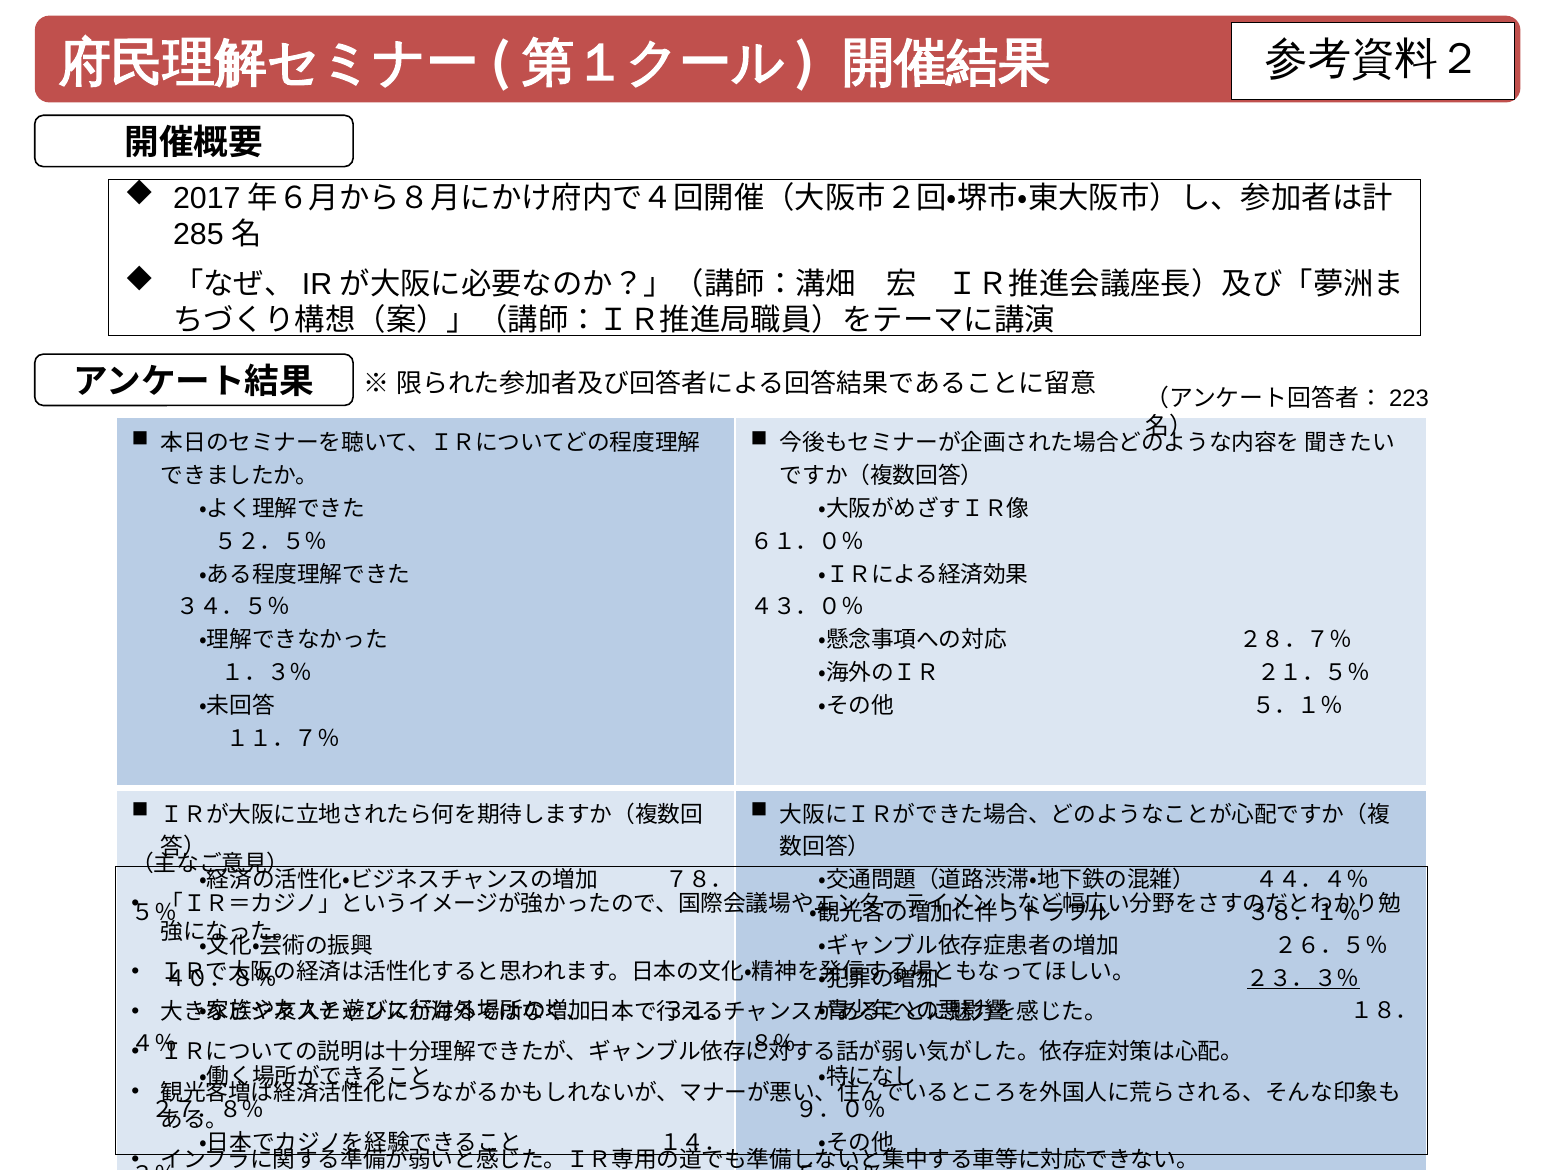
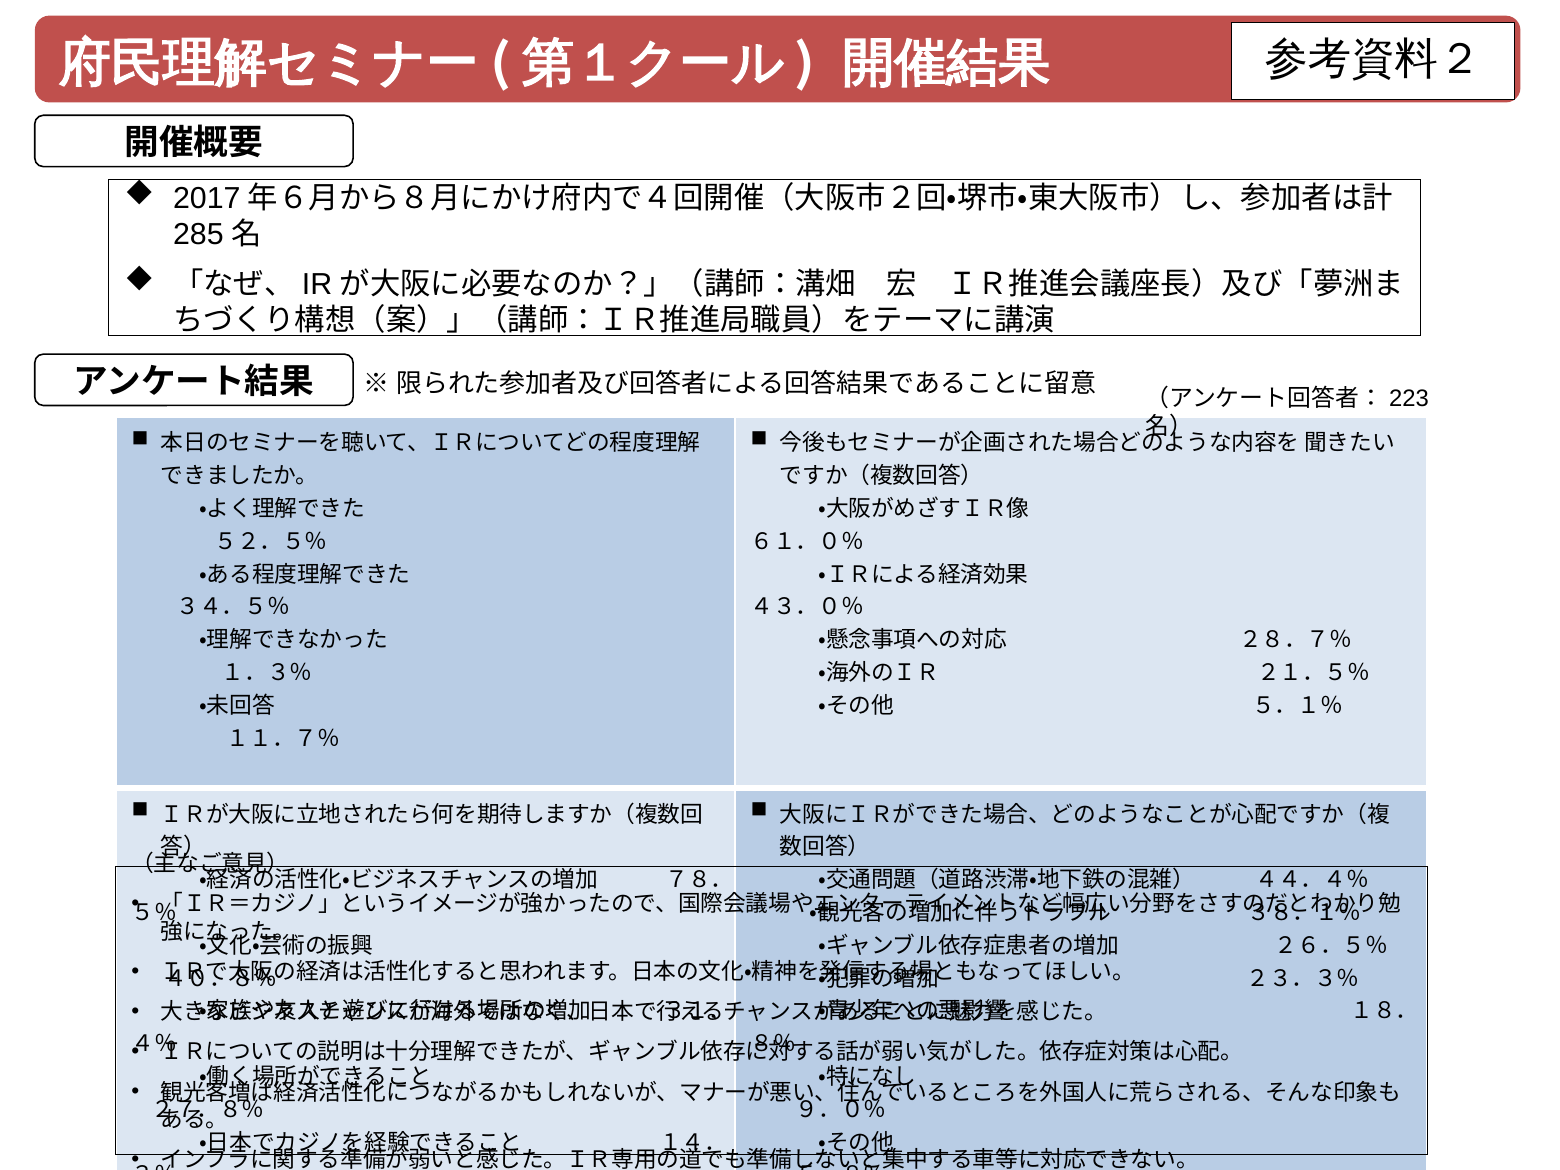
２３．３％ underline: present -> none
